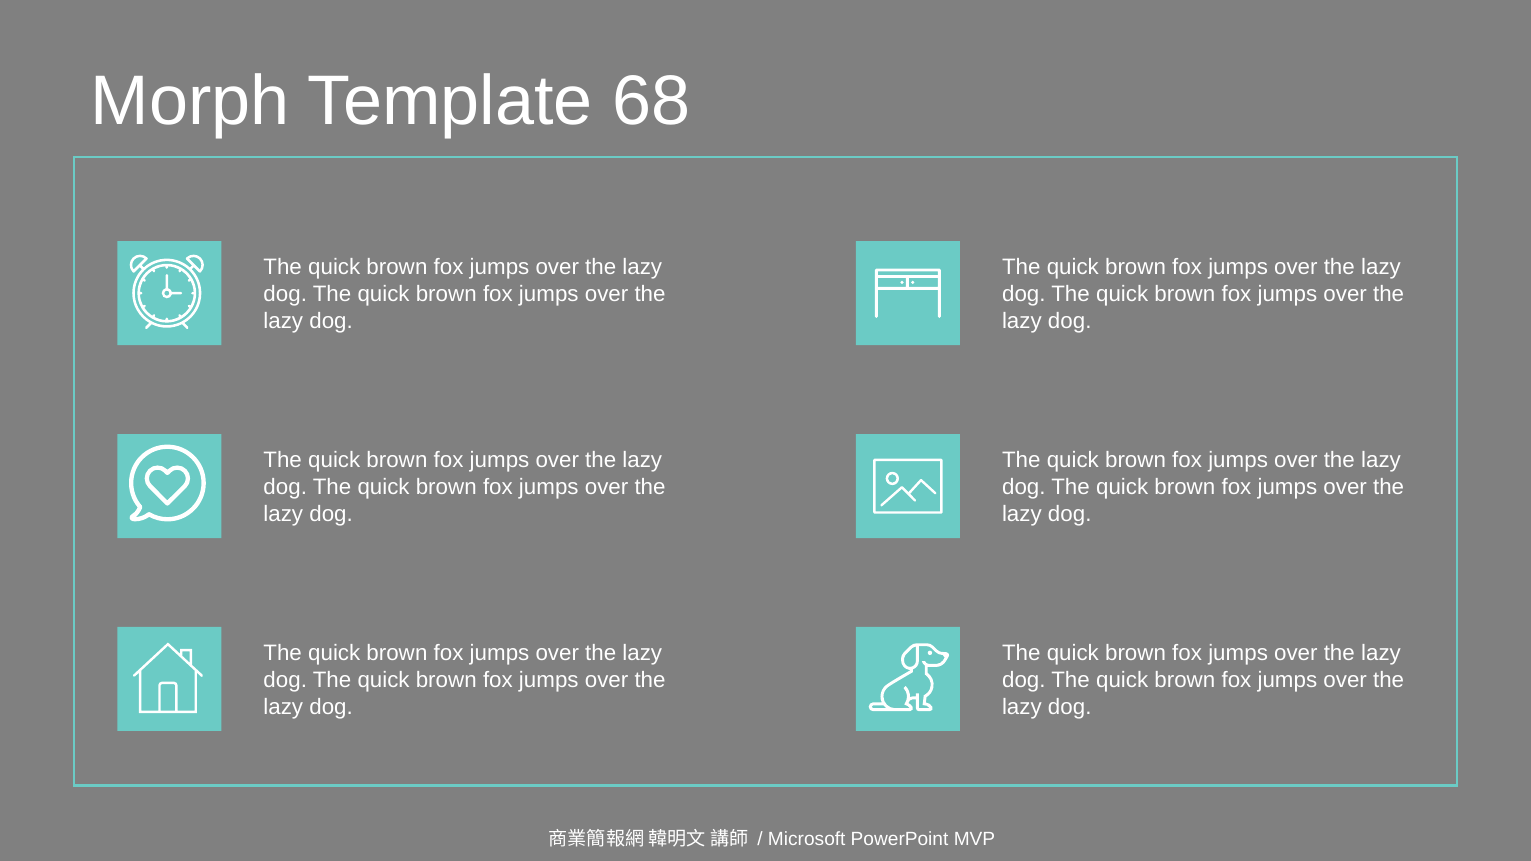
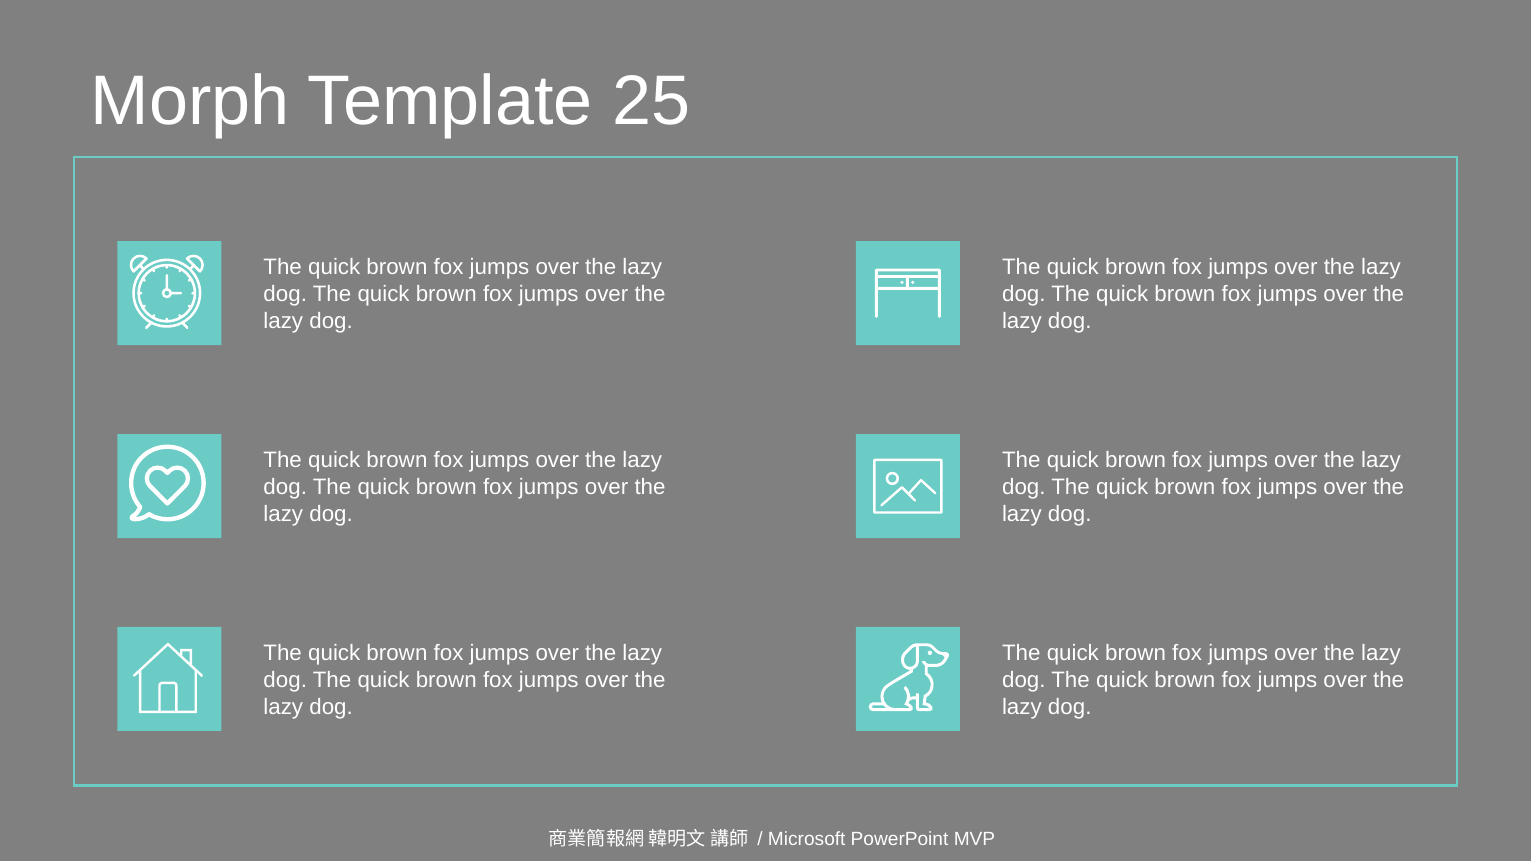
68: 68 -> 25
